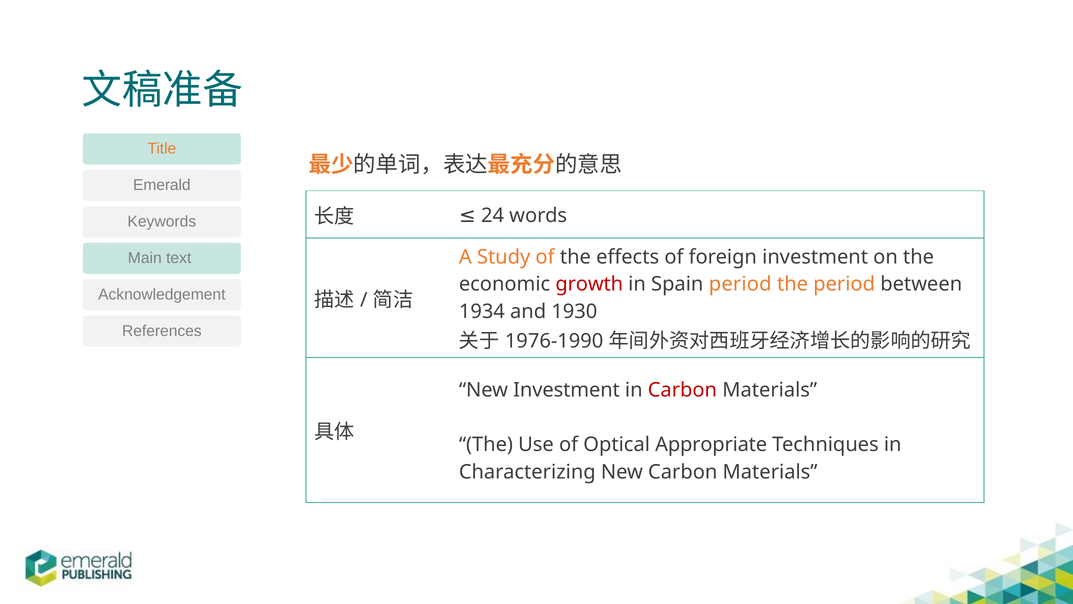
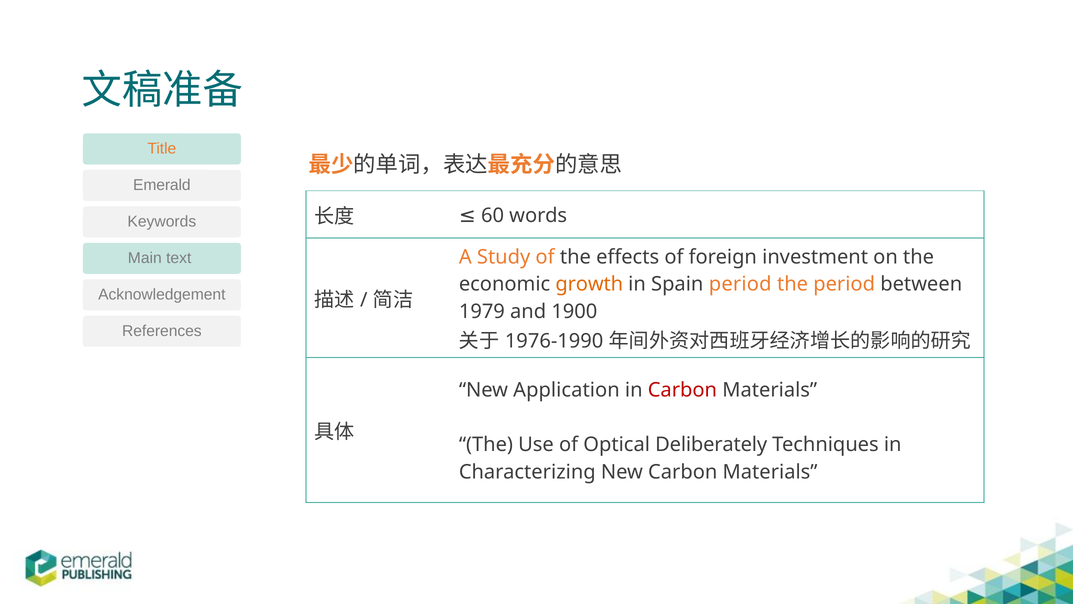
24: 24 -> 60
growth colour: red -> orange
1934: 1934 -> 1979
1930: 1930 -> 1900
New Investment: Investment -> Application
Appropriate: Appropriate -> Deliberately
